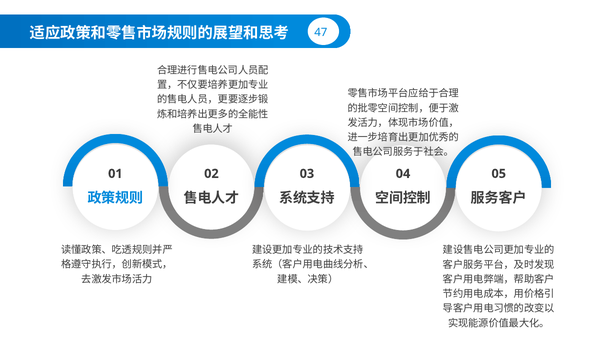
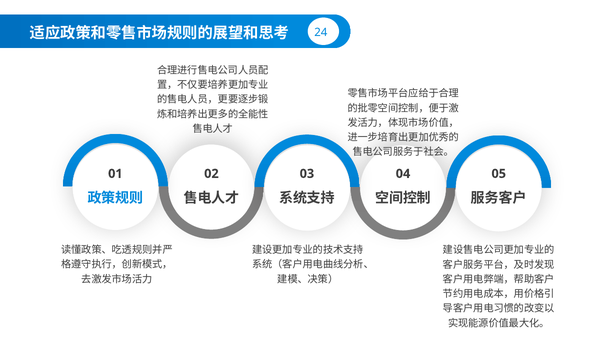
47: 47 -> 24
